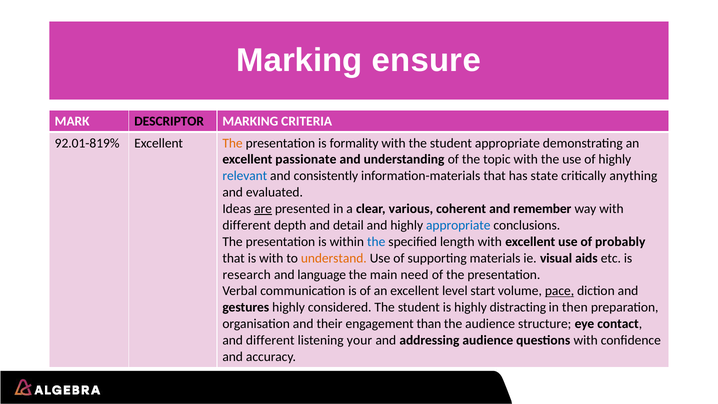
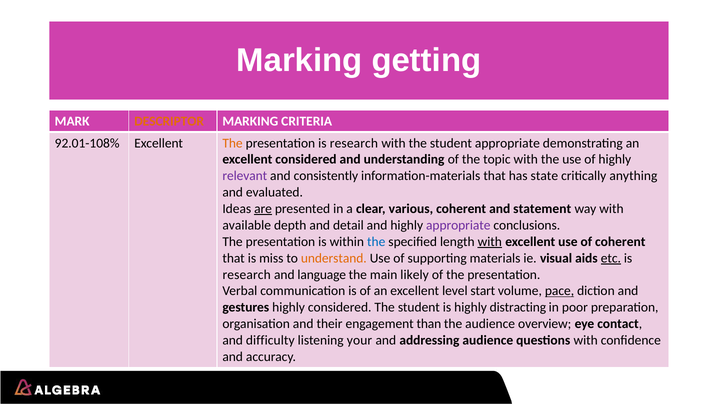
ensure: ensure -> getting
DESCRIPTOR colour: black -> orange
92.01-819%: 92.01-819% -> 92.01-108%
presentation is formality: formality -> research
excellent passionate: passionate -> considered
relevant colour: blue -> purple
remember: remember -> statement
different at (247, 225): different -> available
appropriate at (458, 225) colour: blue -> purple
with at (490, 242) underline: none -> present
of probably: probably -> coherent
is with: with -> miss
etc underline: none -> present
need: need -> likely
then: then -> poor
structure: structure -> overview
and different: different -> difficulty
